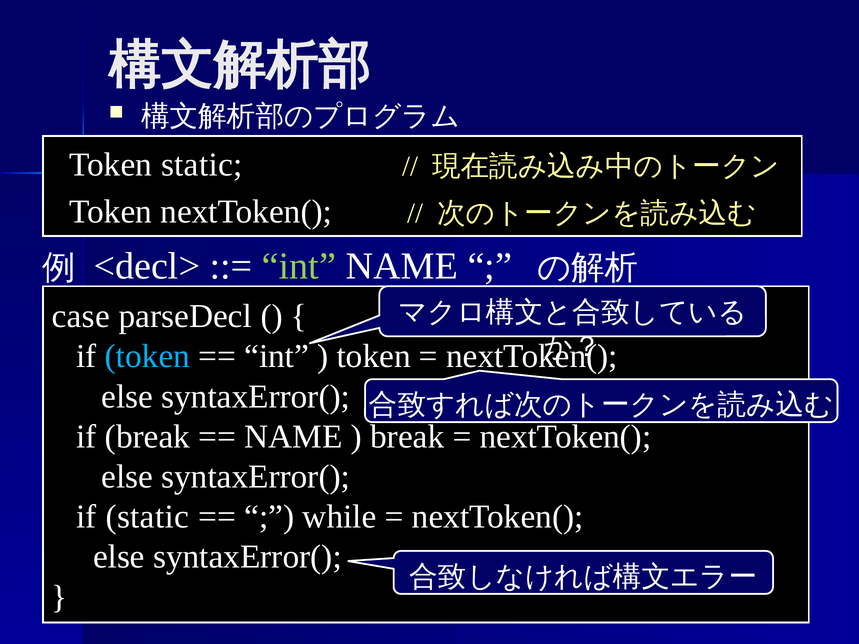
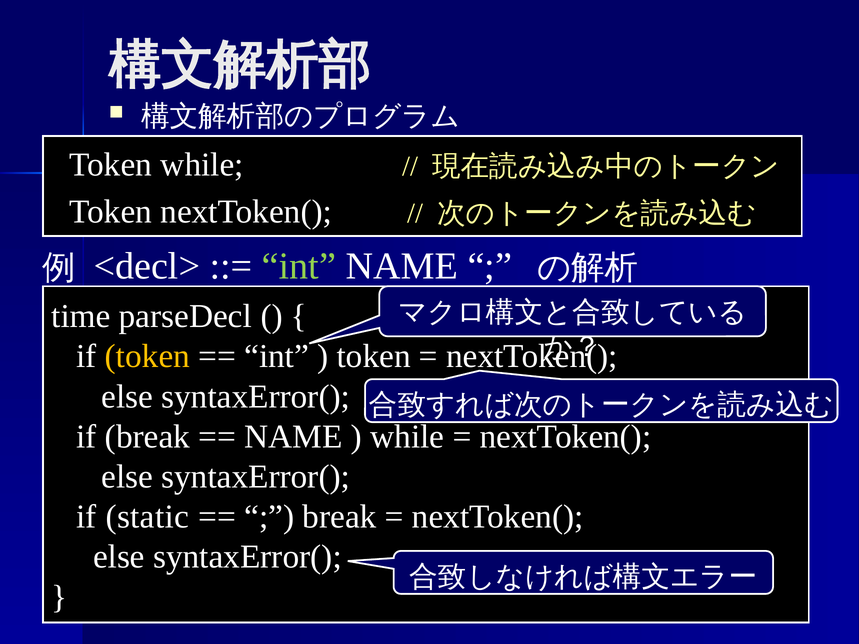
Token static: static -> while
case: case -> time
token at (147, 357) colour: light blue -> yellow
break at (407, 437): break -> while
while at (339, 517): while -> break
